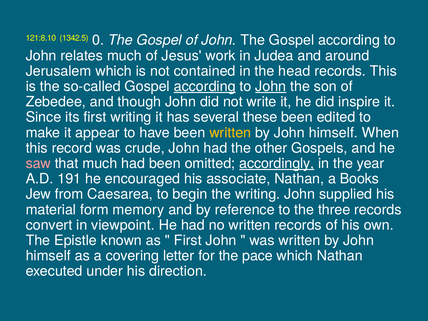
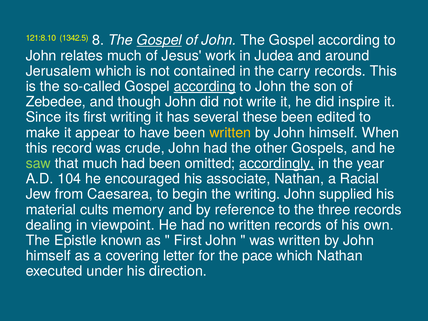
0: 0 -> 8
Gospel at (159, 40) underline: none -> present
head: head -> carry
John at (271, 86) underline: present -> none
saw colour: pink -> light green
191: 191 -> 104
Books: Books -> Racial
form: form -> cults
convert: convert -> dealing
